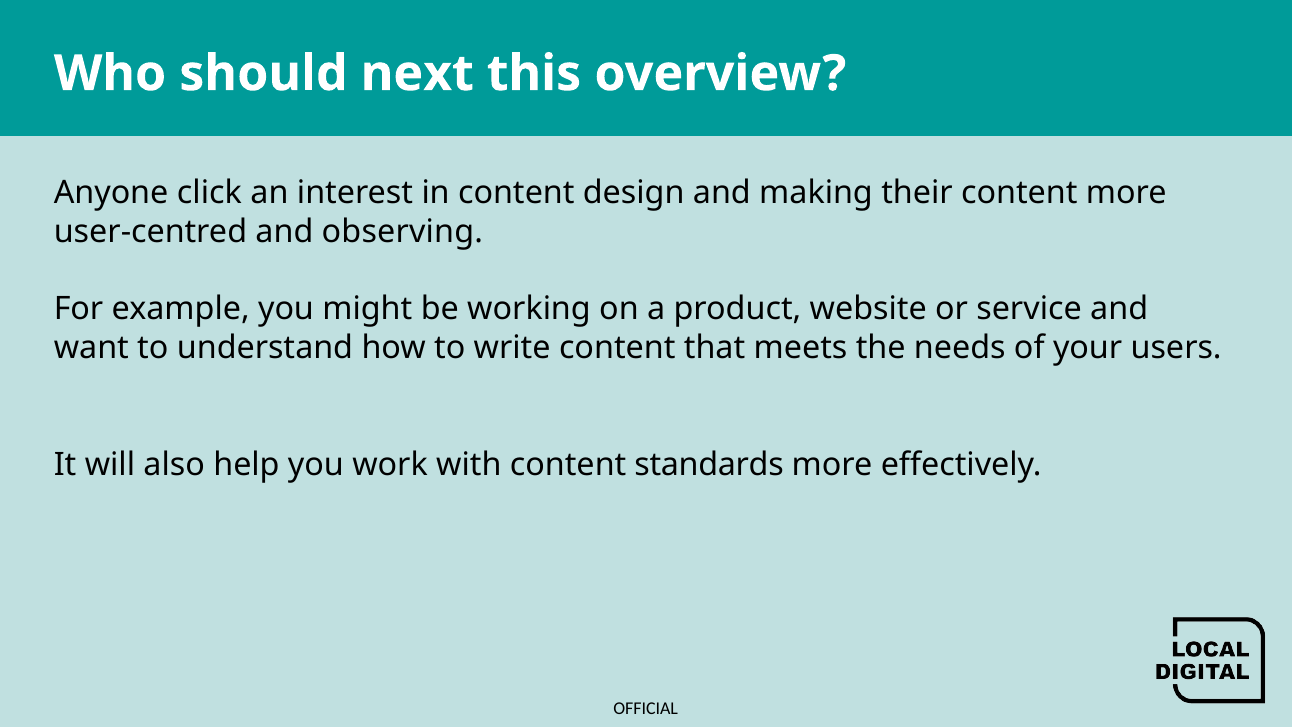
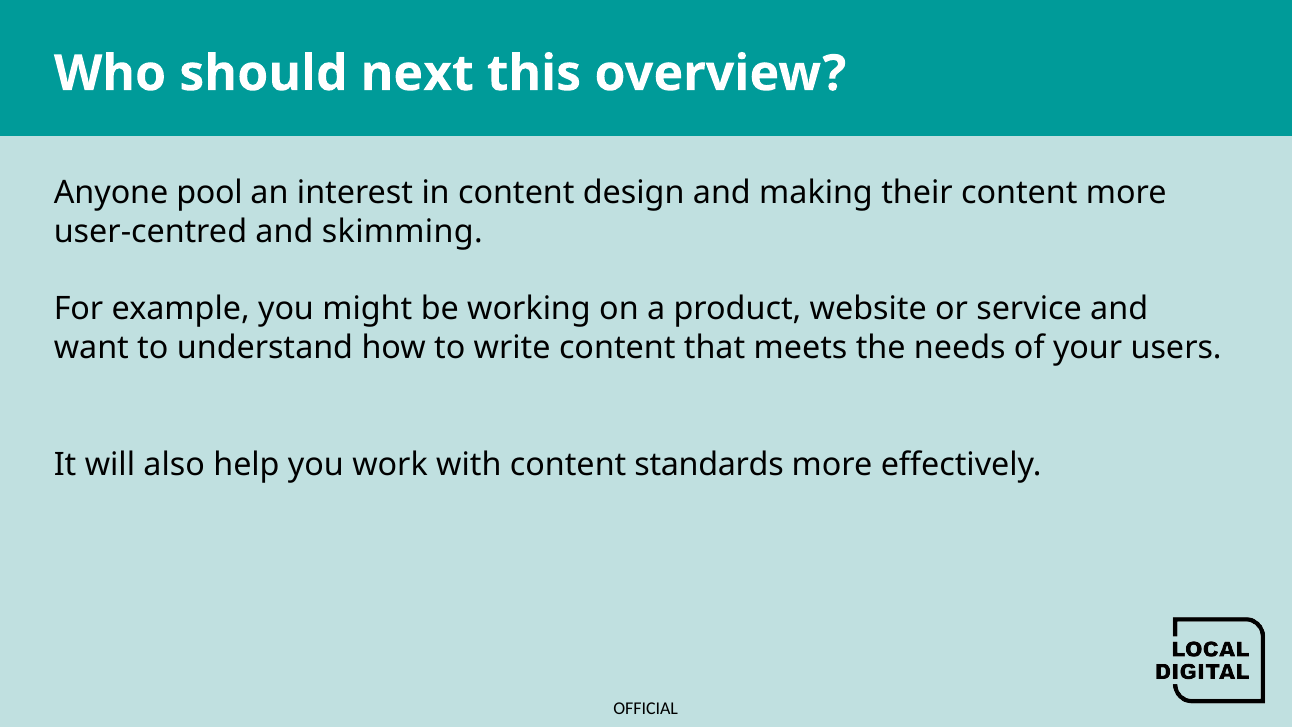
click: click -> pool
observing: observing -> skimming
